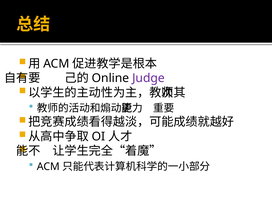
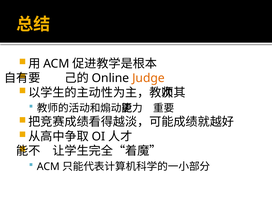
Judge colour: purple -> orange
